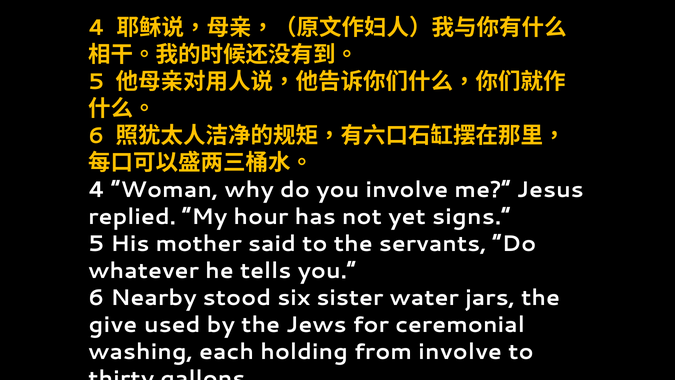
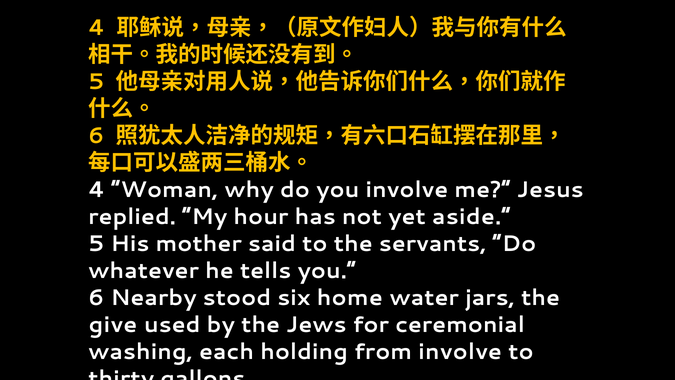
signs: signs -> aside
sister: sister -> home
